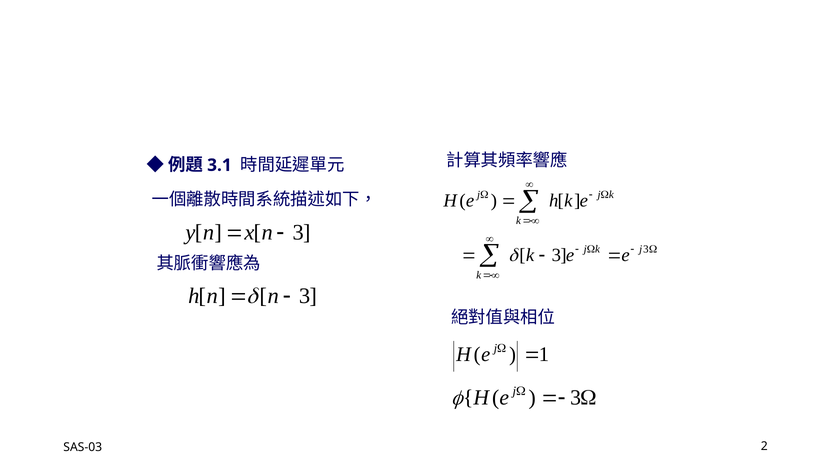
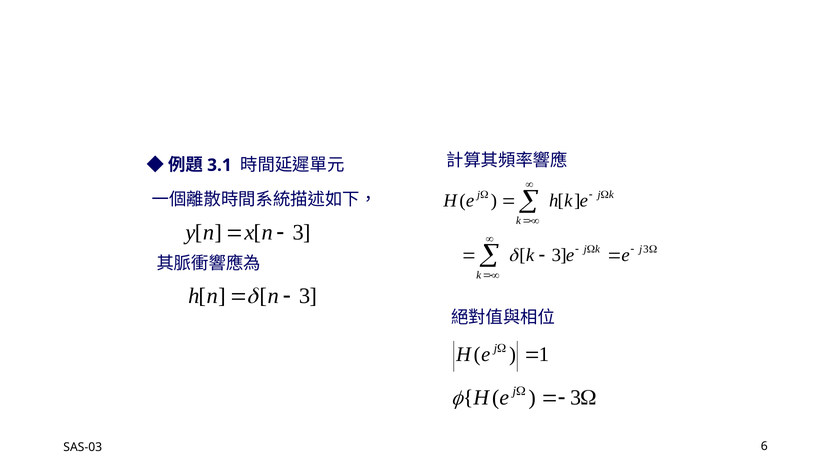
2: 2 -> 6
